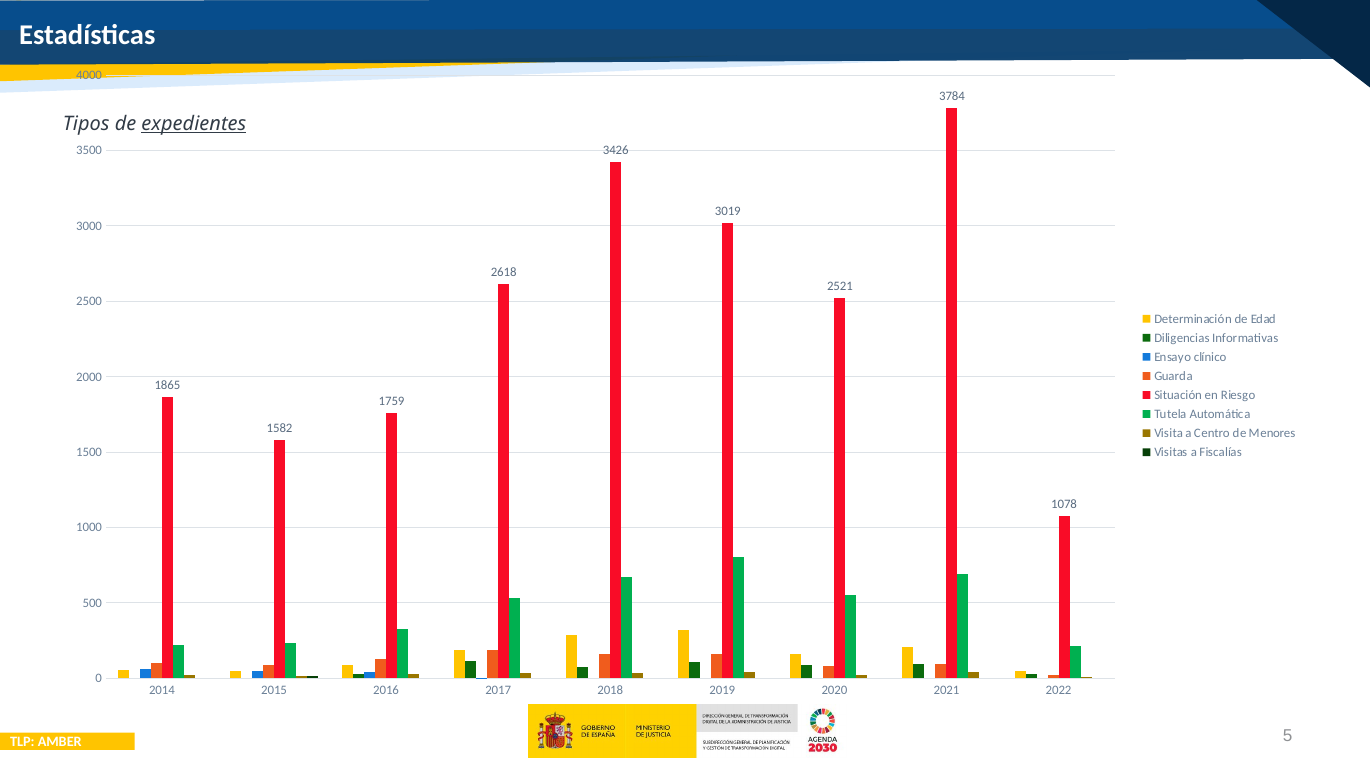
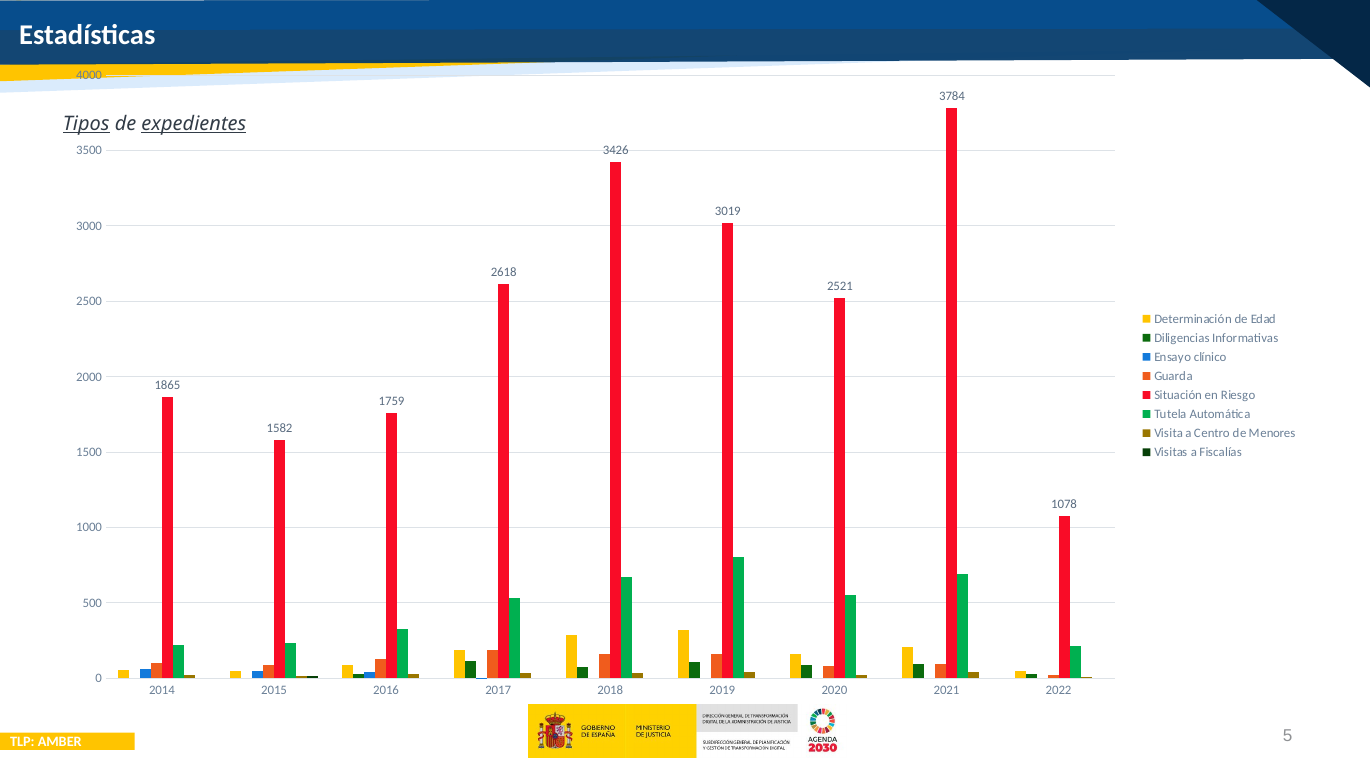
Tipos underline: none -> present
